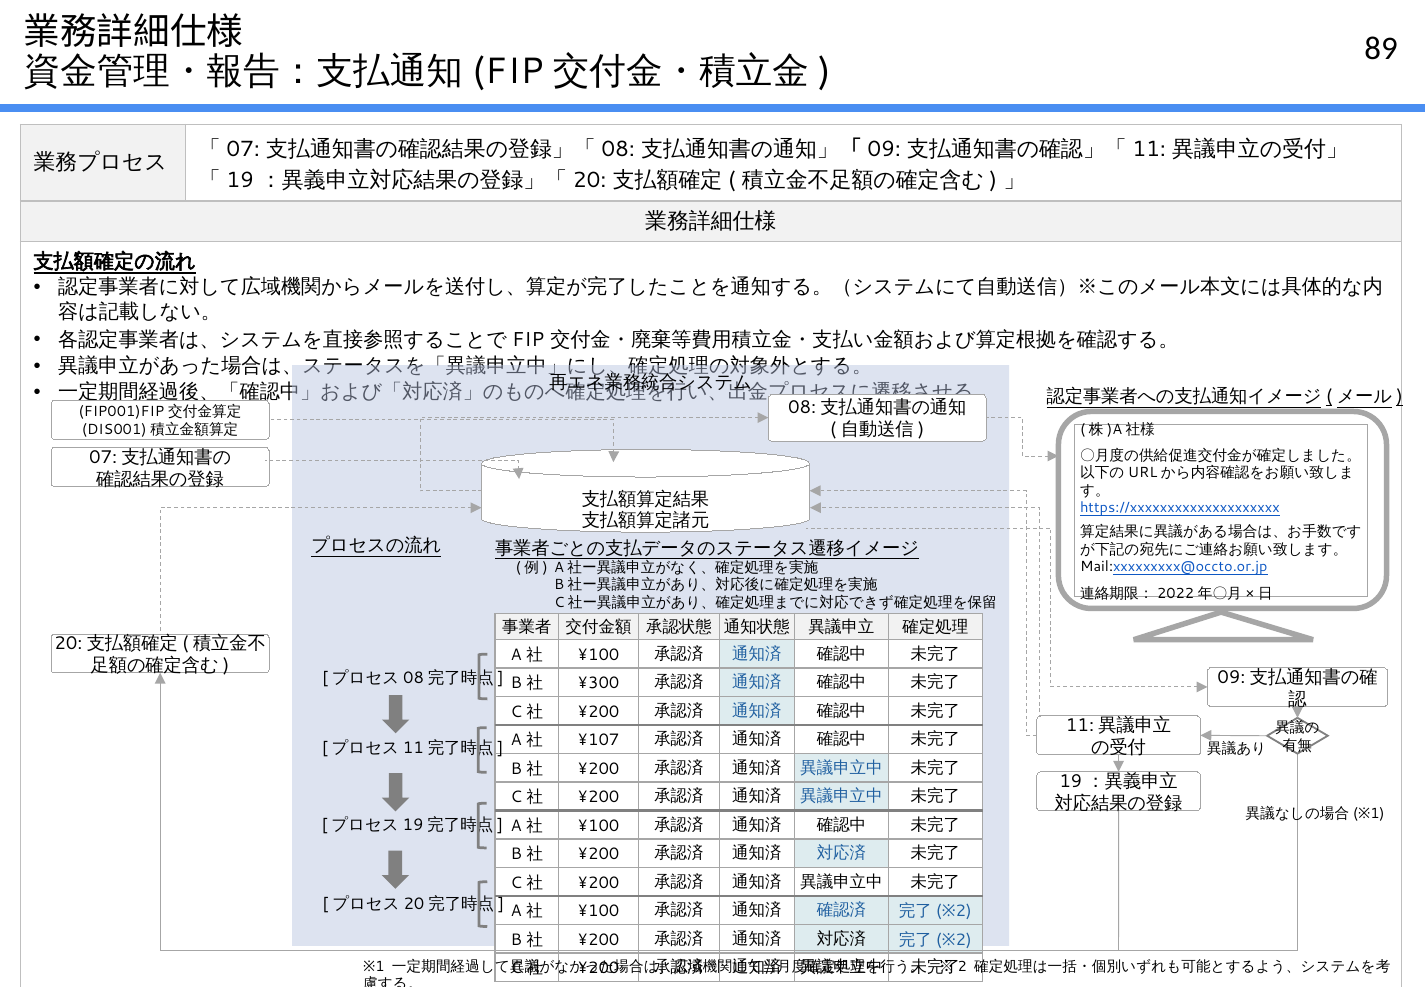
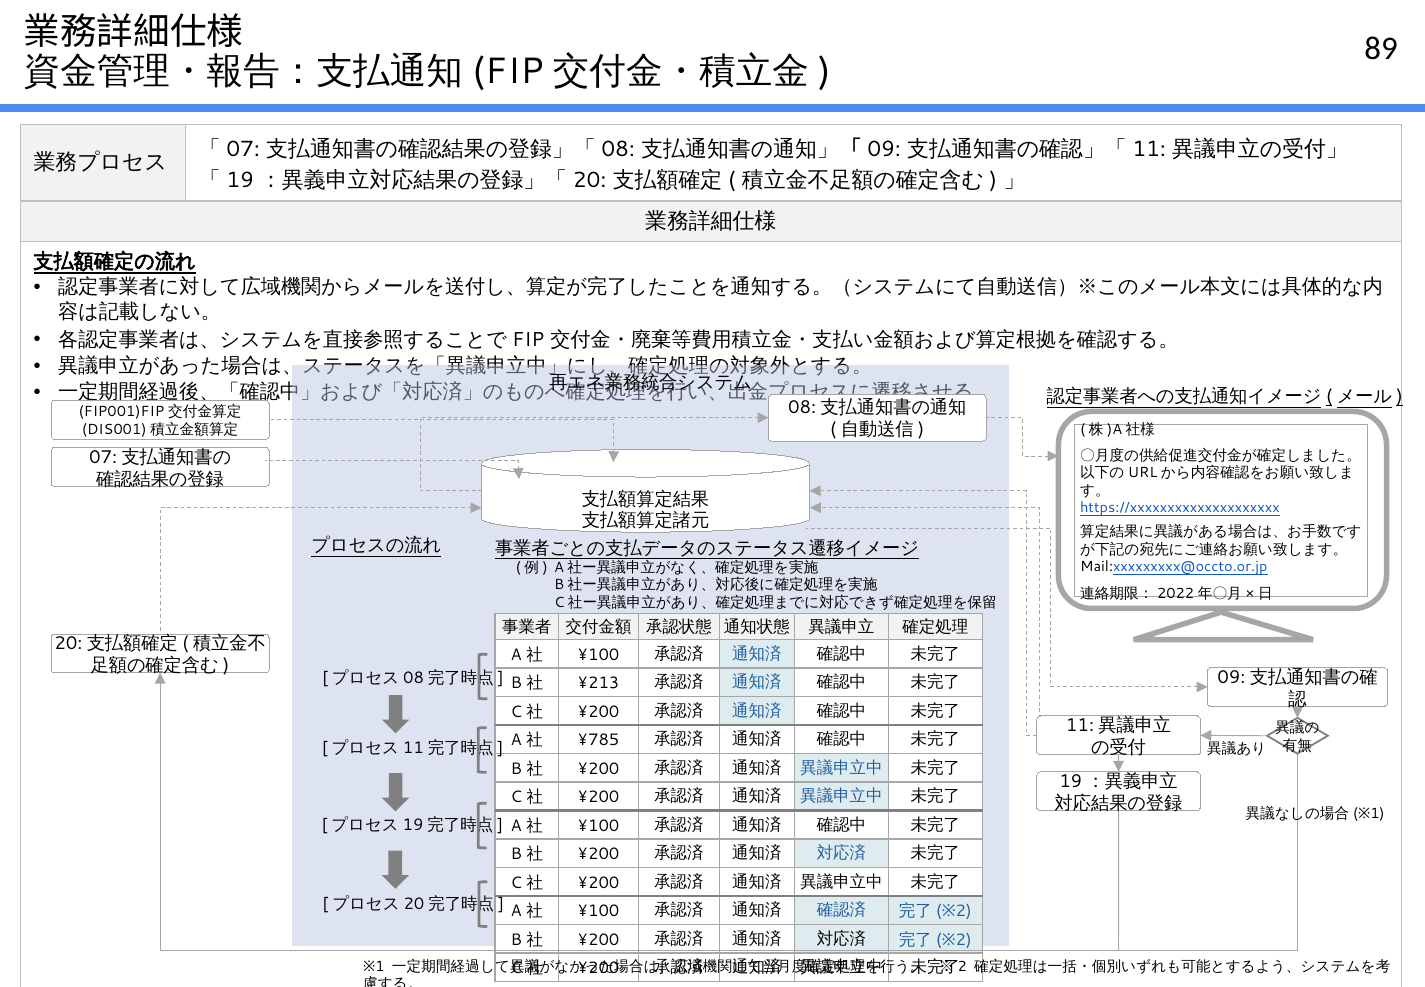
¥300: ¥300 -> ¥213
¥107: ¥107 -> ¥785
